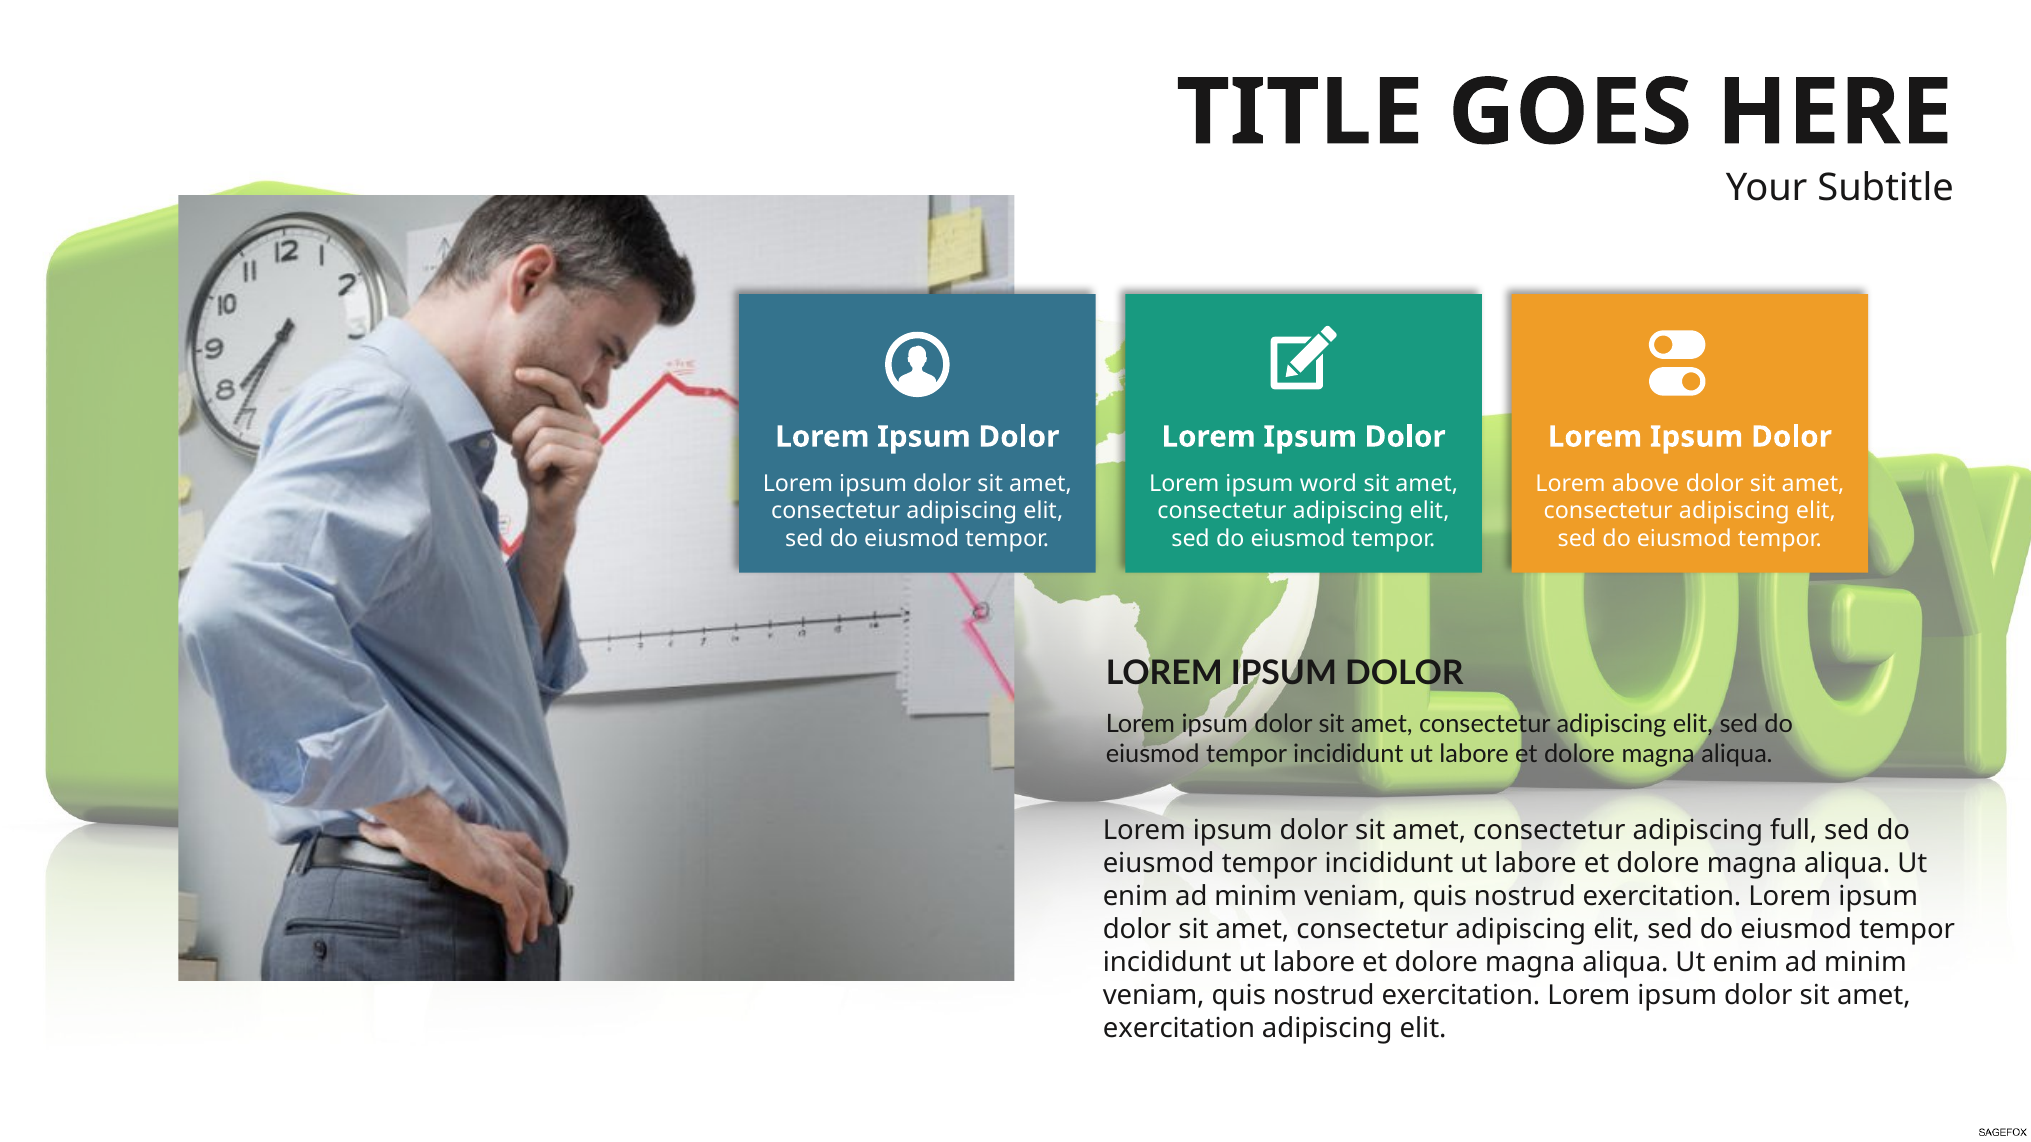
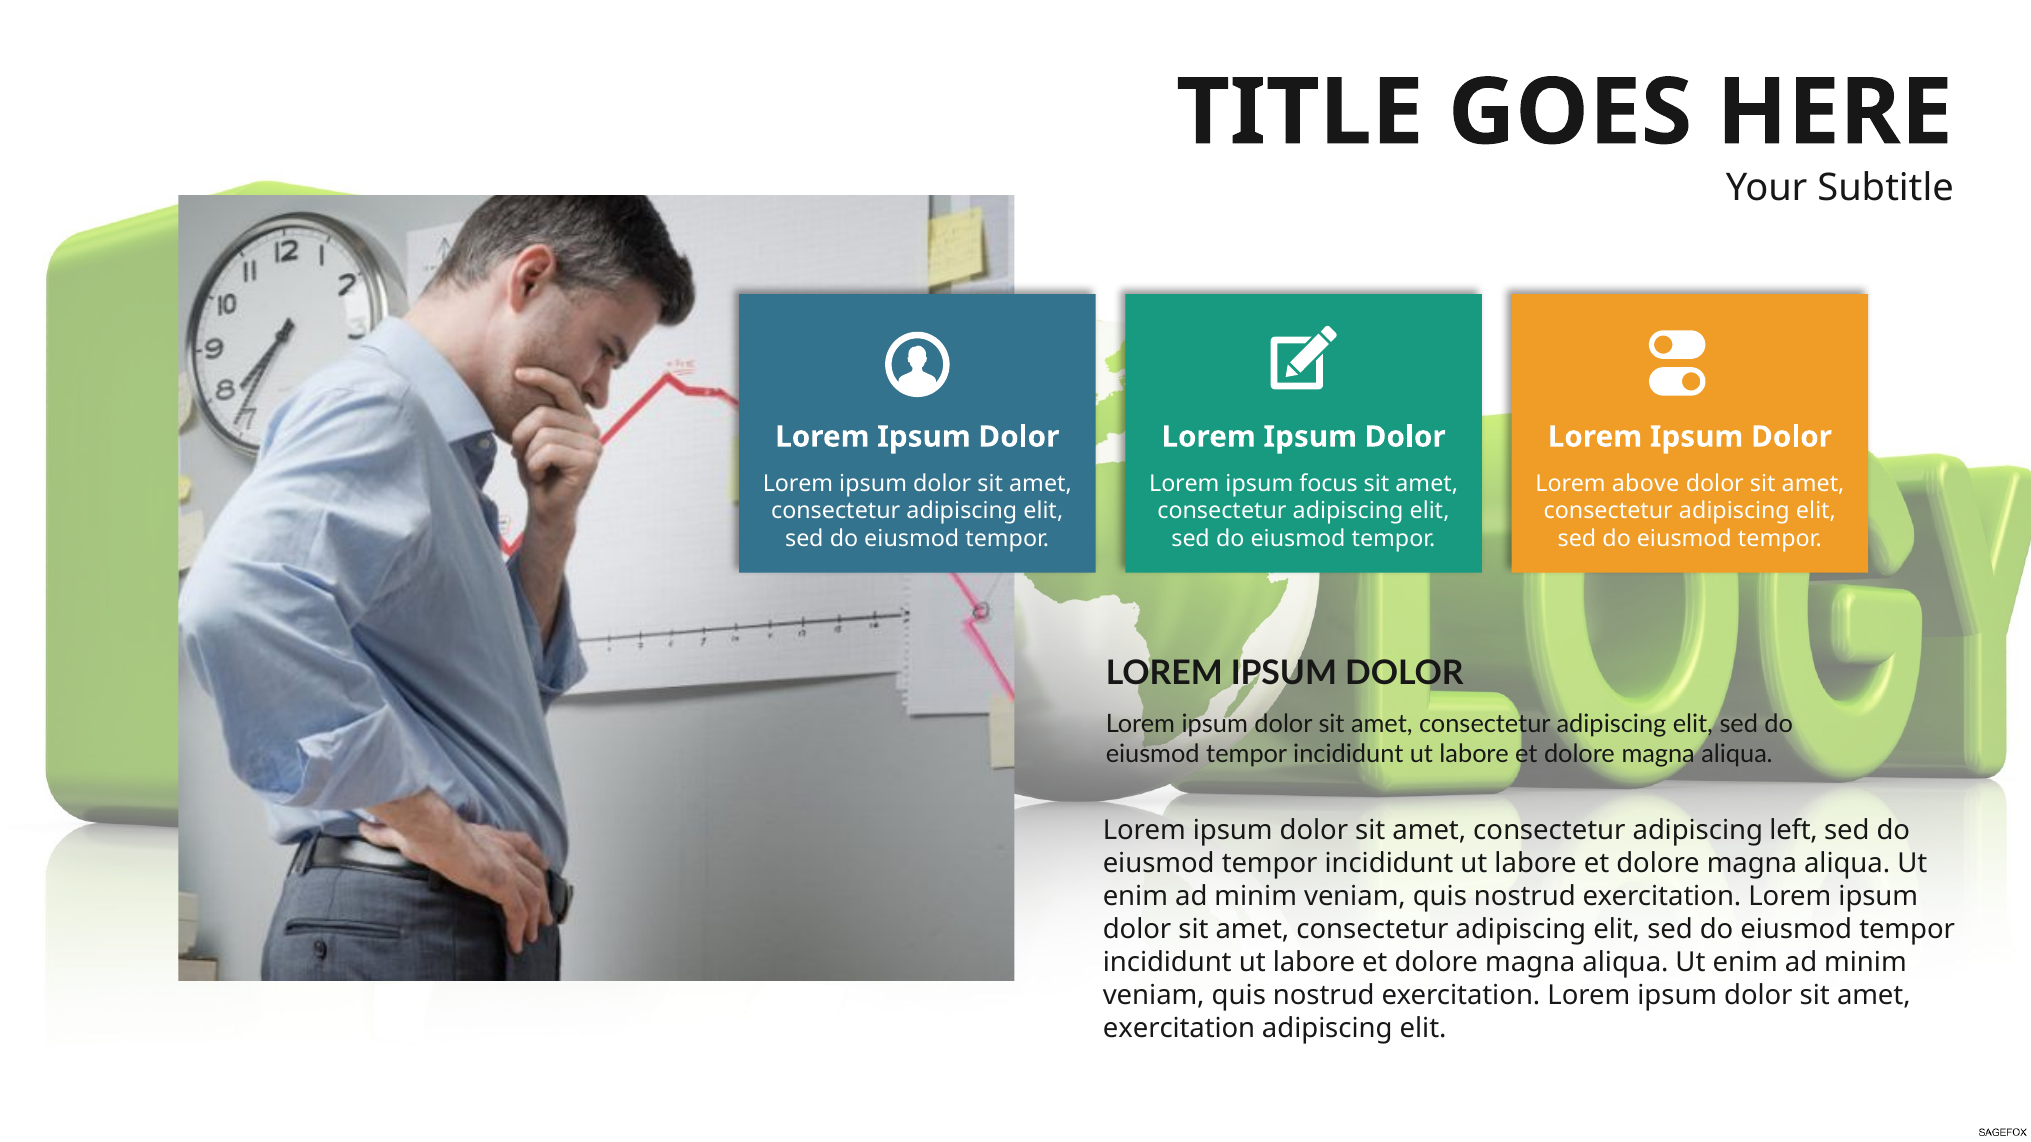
word: word -> focus
full: full -> left
